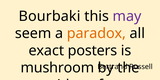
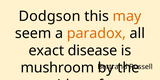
Bourbaki: Bourbaki -> Dodgson
may colour: purple -> orange
posters: posters -> disease
